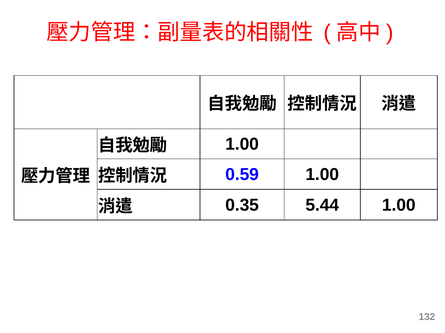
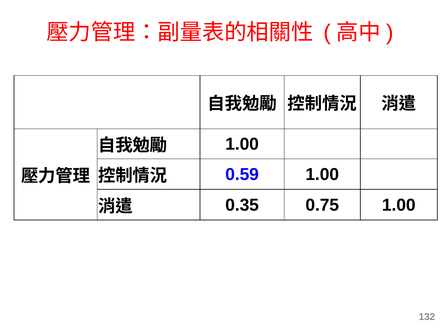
5.44: 5.44 -> 0.75
